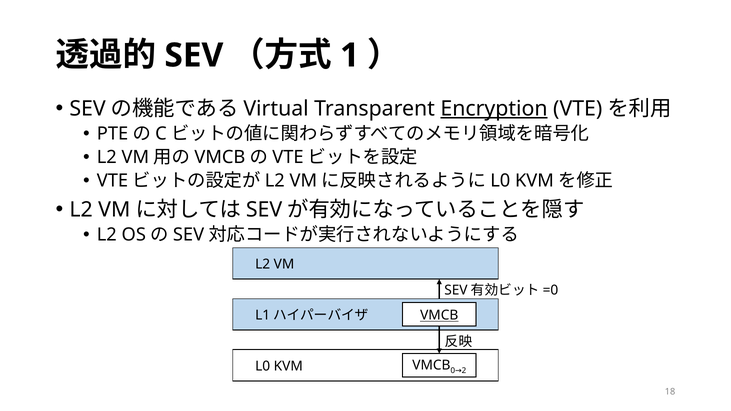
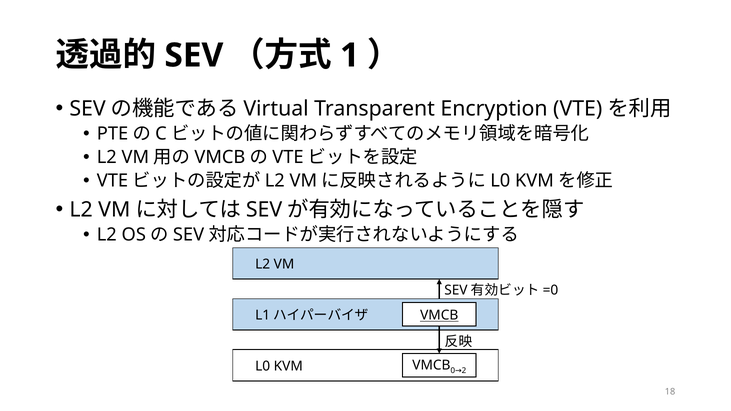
Encryption underline: present -> none
